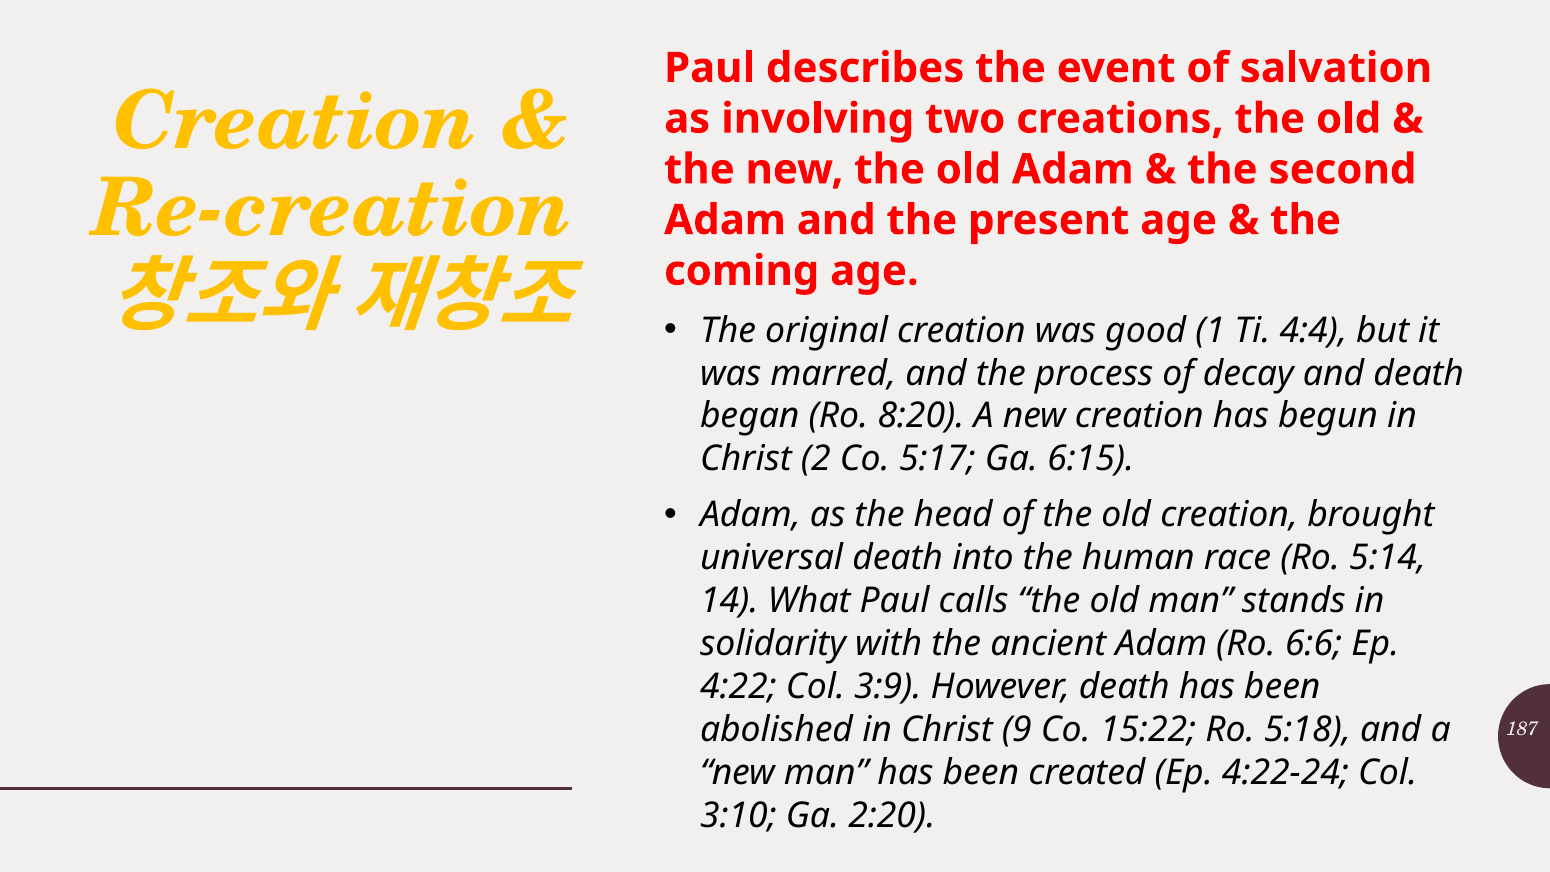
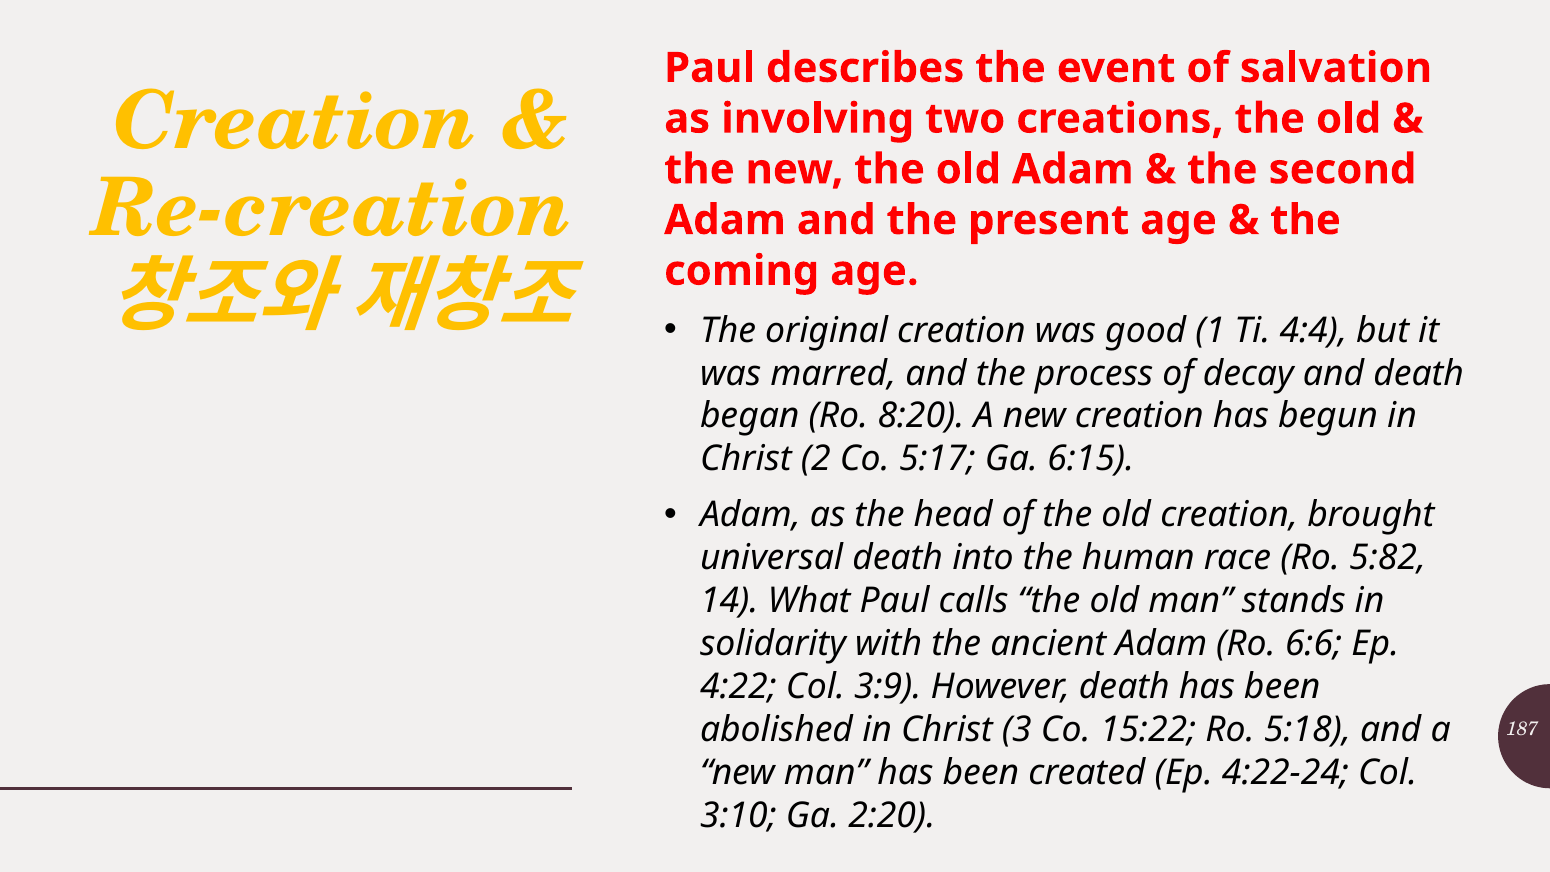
5:14: 5:14 -> 5:82
9: 9 -> 3
